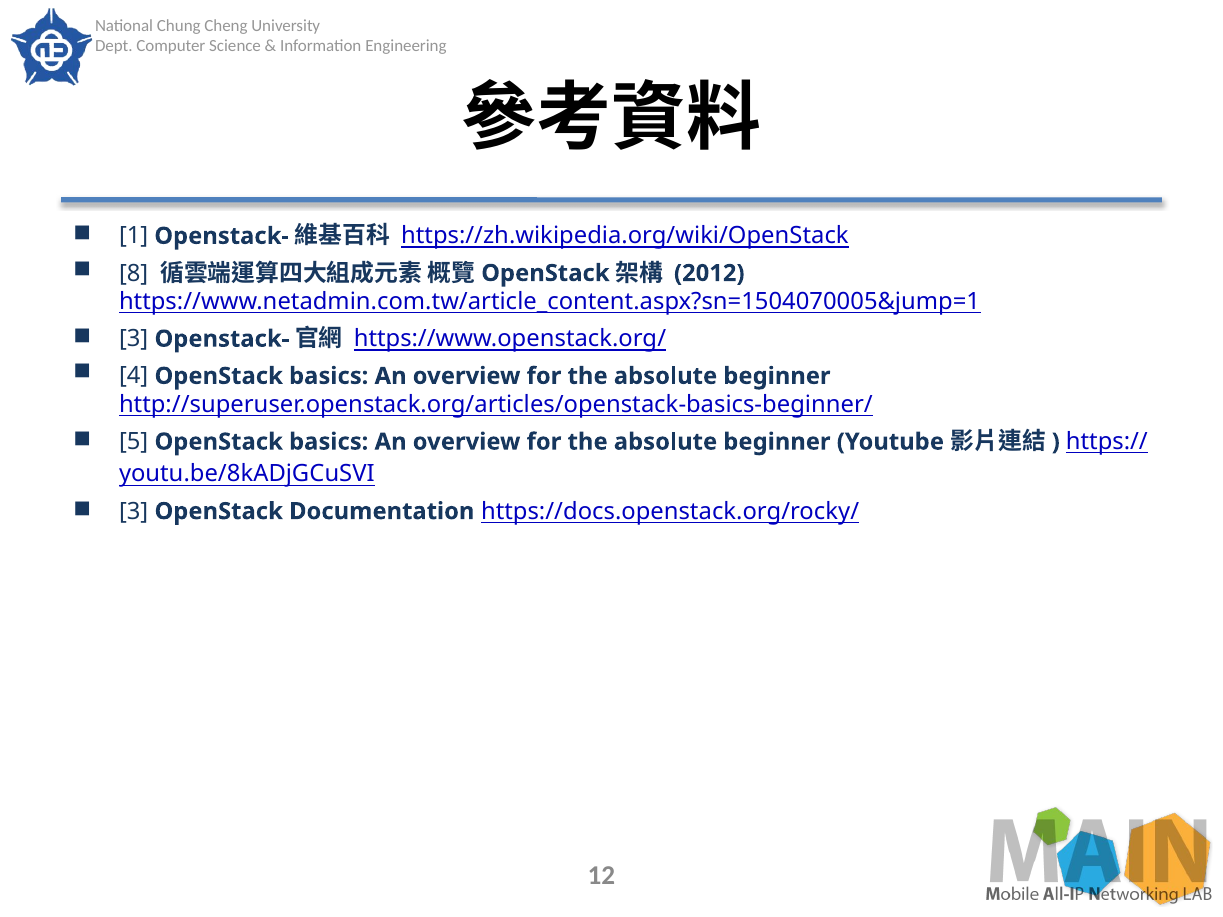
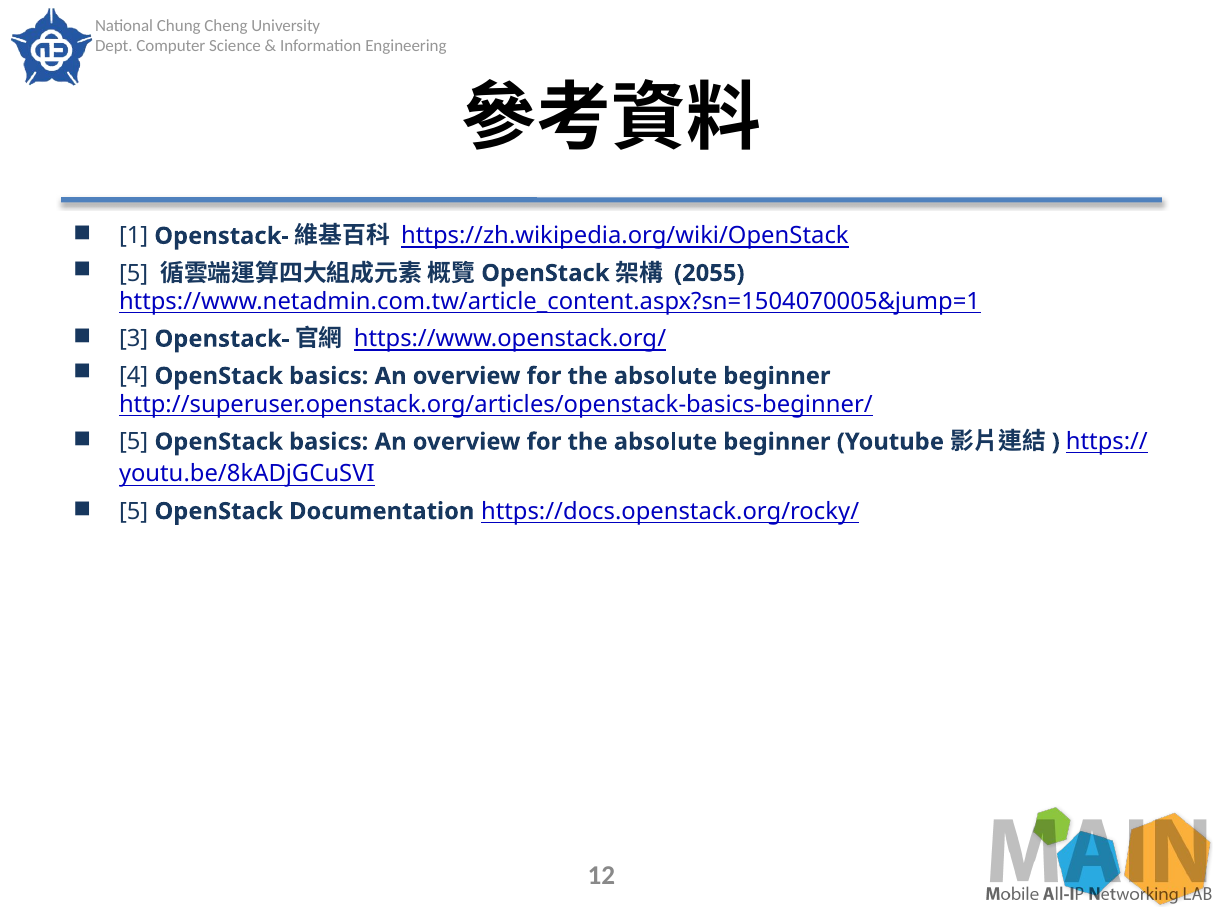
8 at (134, 273): 8 -> 5
2012: 2012 -> 2055
3 at (134, 511): 3 -> 5
